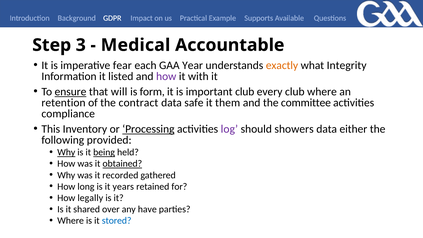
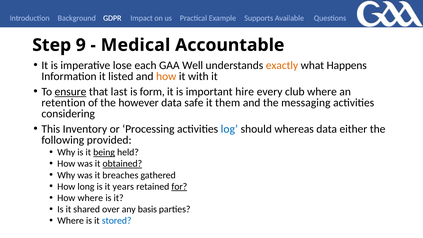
3: 3 -> 9
fear: fear -> lose
Year: Year -> Well
Integrity: Integrity -> Happens
how at (166, 76) colour: purple -> orange
will: will -> last
important club: club -> hire
contract: contract -> however
committee: committee -> messaging
compliance: compliance -> considering
Processing underline: present -> none
log colour: purple -> blue
showers: showers -> whereas
Why at (66, 152) underline: present -> none
recorded: recorded -> breaches
for underline: none -> present
How legally: legally -> where
have: have -> basis
